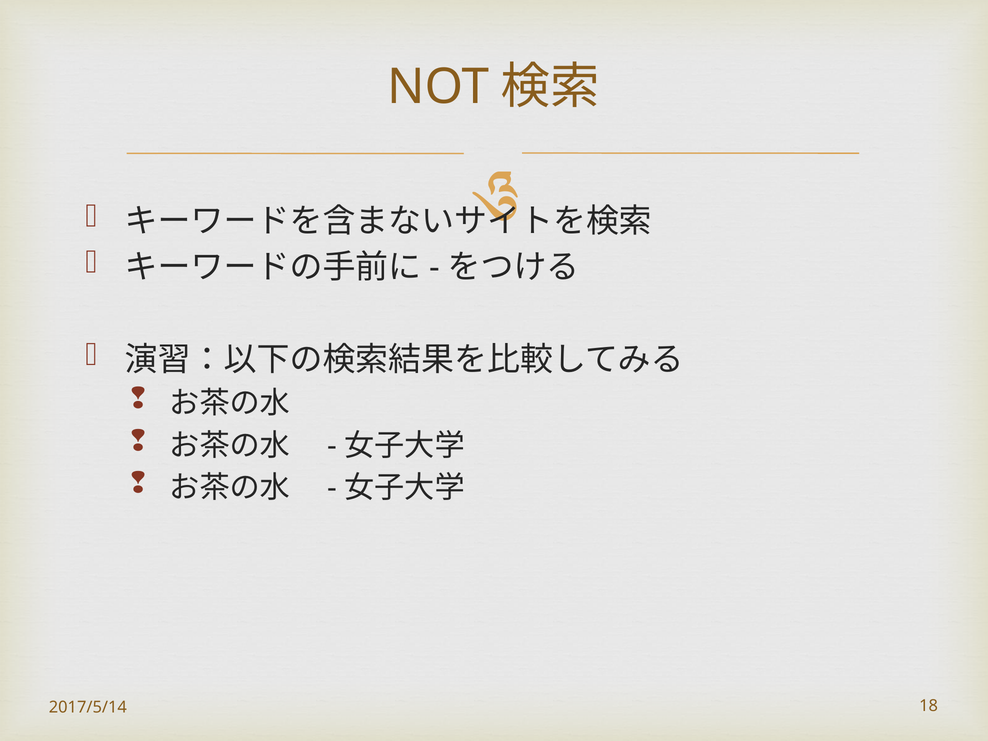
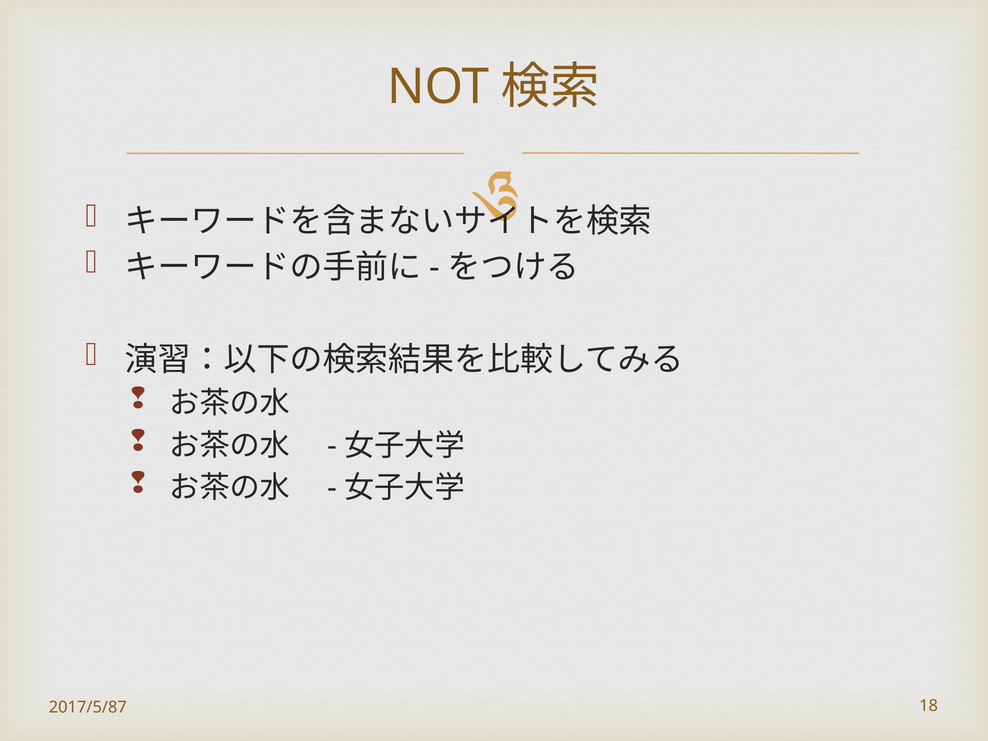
2017/5/14: 2017/5/14 -> 2017/5/87
